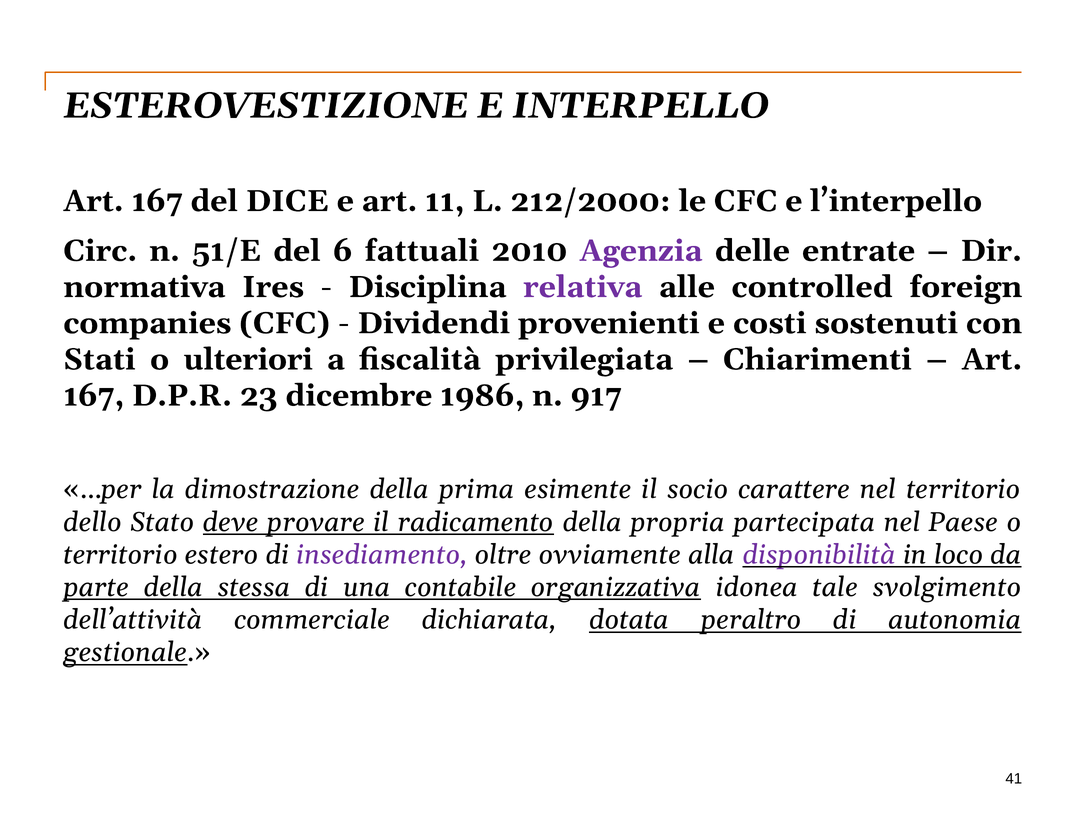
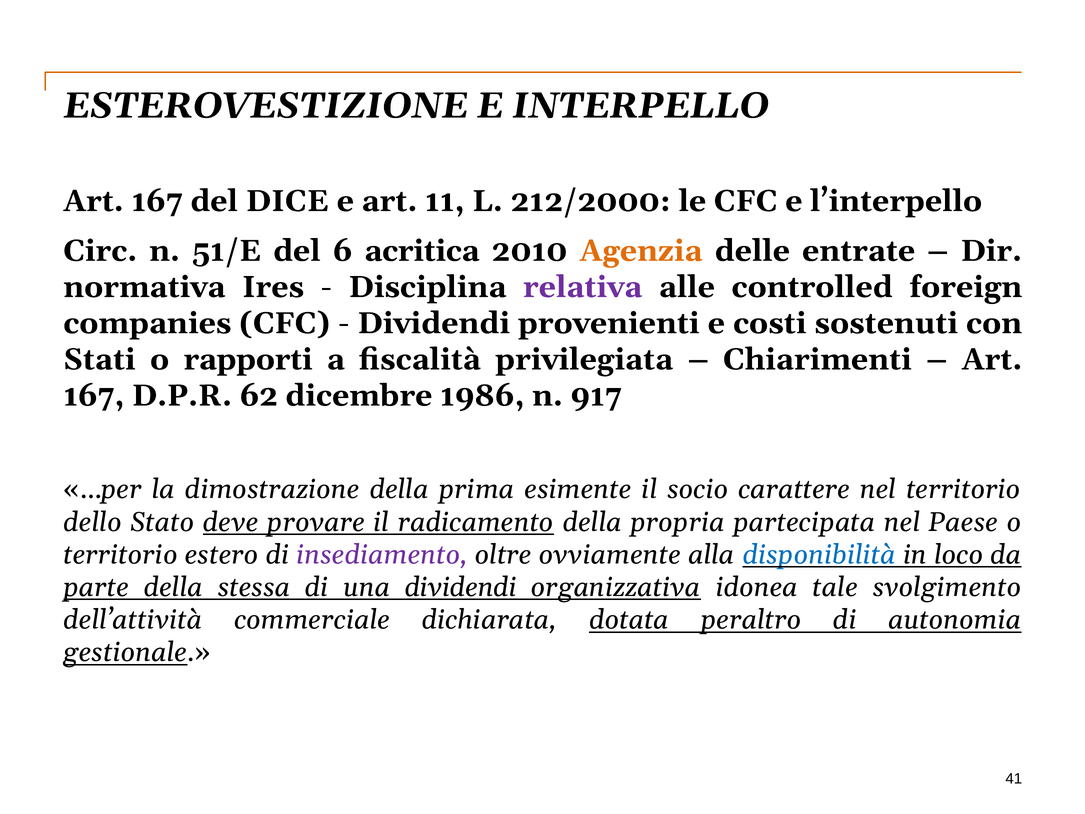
fattuali: fattuali -> acritica
Agenzia colour: purple -> orange
ulteriori: ulteriori -> rapporti
23: 23 -> 62
disponibilità colour: purple -> blue
una contabile: contabile -> dividendi
